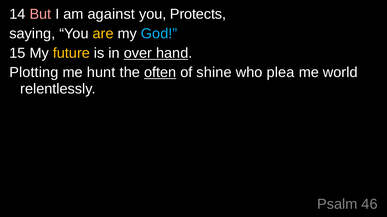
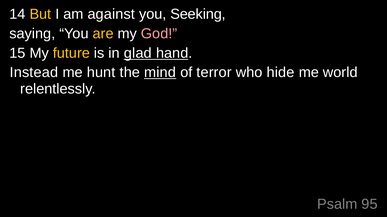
But colour: pink -> yellow
Protects: Protects -> Seeking
God colour: light blue -> pink
over: over -> glad
Plotting: Plotting -> Instead
often: often -> mind
shine: shine -> terror
plea: plea -> hide
46: 46 -> 95
